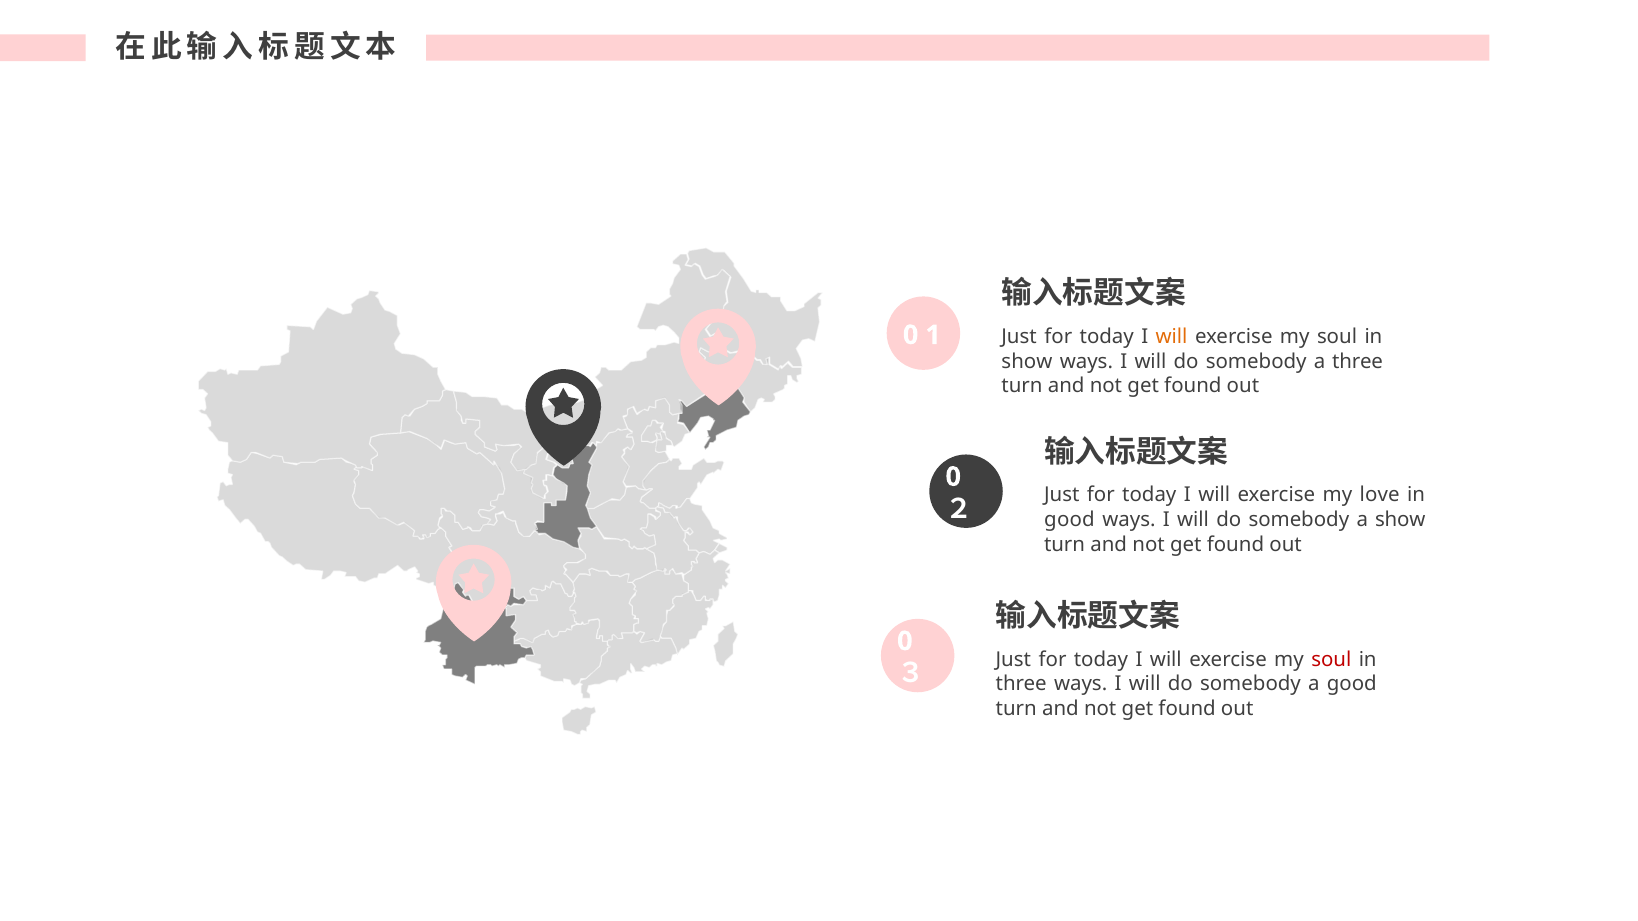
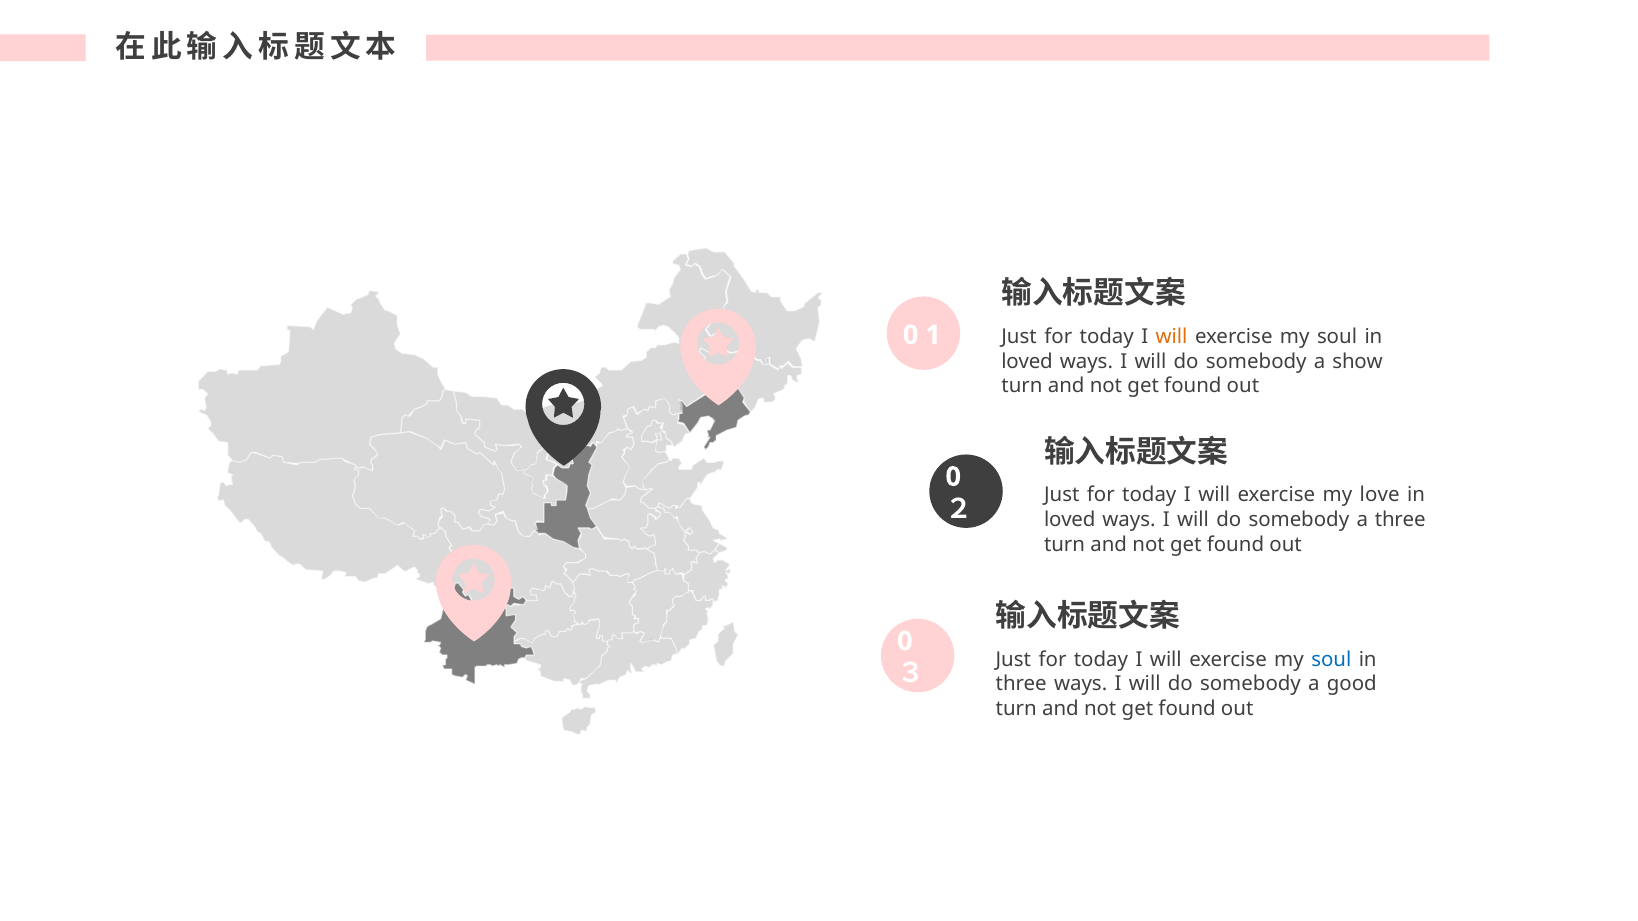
show at (1027, 362): show -> loved
a three: three -> show
good at (1069, 520): good -> loved
a show: show -> three
soul at (1331, 660) colour: red -> blue
